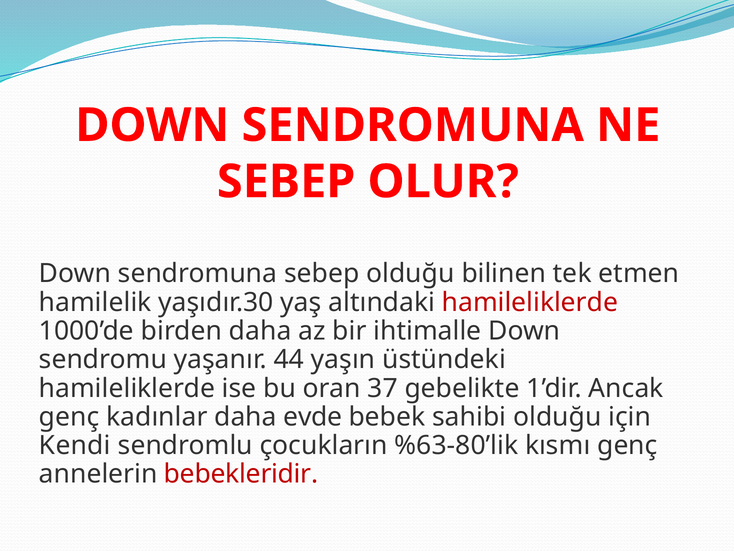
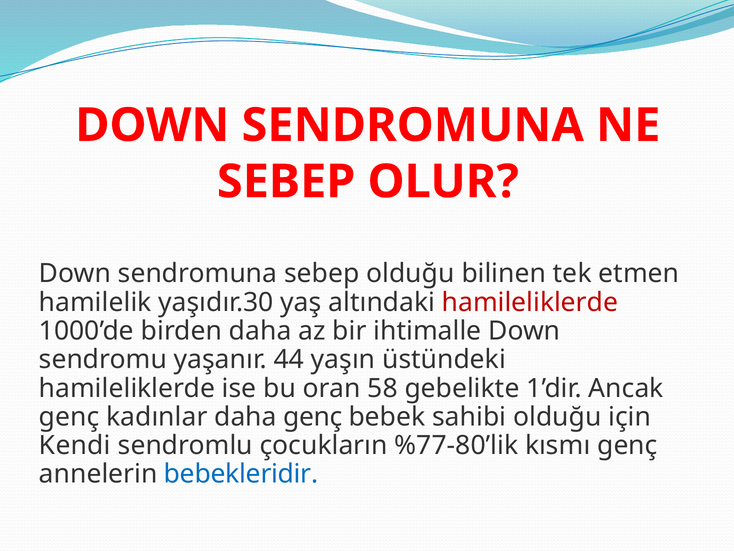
37: 37 -> 58
daha evde: evde -> genç
%63-80’lik: %63-80’lik -> %77-80’lik
bebekleridir colour: red -> blue
